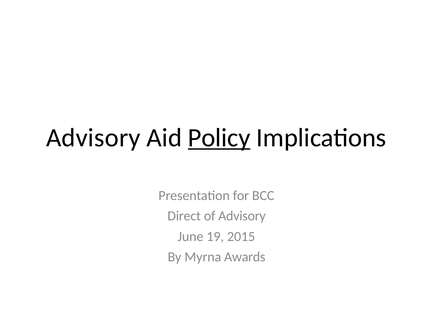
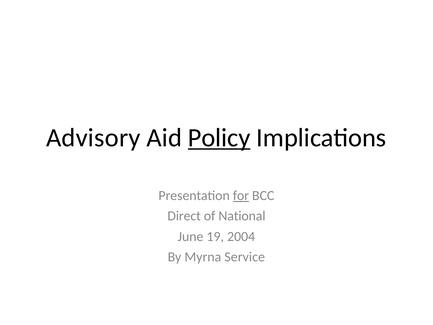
for underline: none -> present
of Advisory: Advisory -> National
2015: 2015 -> 2004
Awards: Awards -> Service
